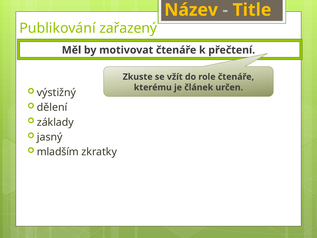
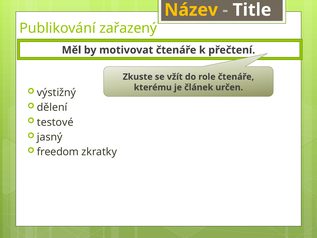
Title colour: yellow -> white
základy: základy -> testové
mladším: mladším -> freedom
